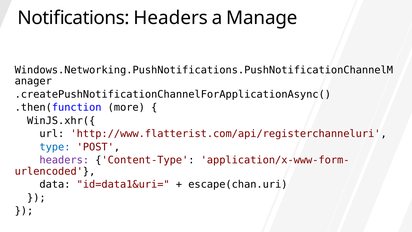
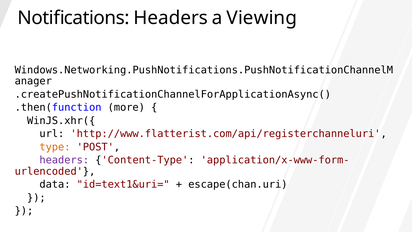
Manage: Manage -> Viewing
type colour: blue -> orange
id=data1&uri=: id=data1&uri= -> id=text1&uri=
